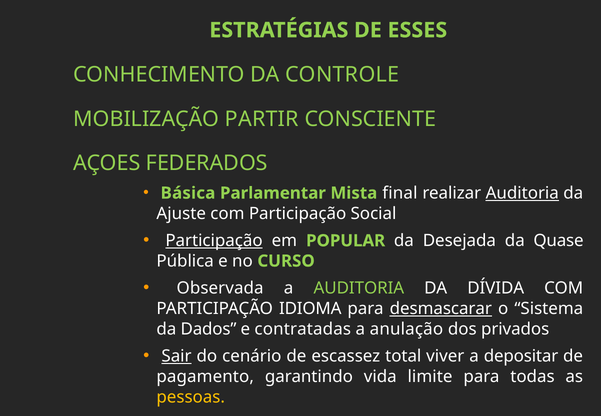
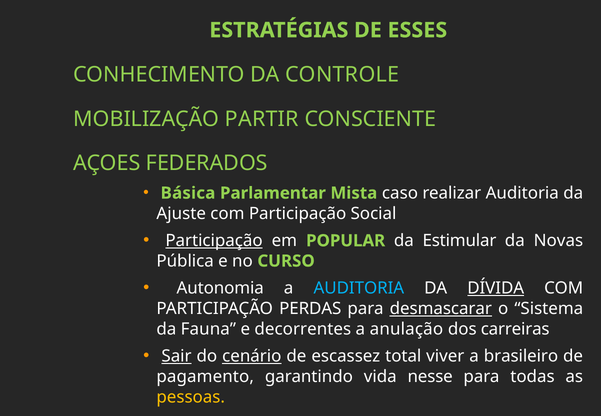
final: final -> caso
Auditoria at (522, 193) underline: present -> none
Desejada: Desejada -> Estimular
Quase: Quase -> Novas
Observada: Observada -> Autonomia
AUDITORIA at (359, 288) colour: light green -> light blue
DÍVIDA underline: none -> present
IDIOMA: IDIOMA -> PERDAS
Dados: Dados -> Fauna
contratadas: contratadas -> decorrentes
privados: privados -> carreiras
cenário underline: none -> present
depositar: depositar -> brasileiro
limite: limite -> nesse
